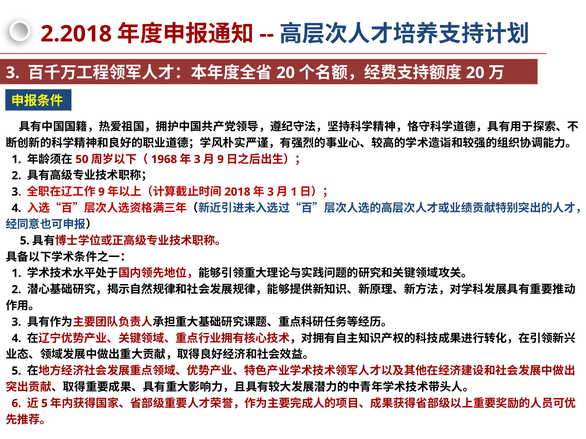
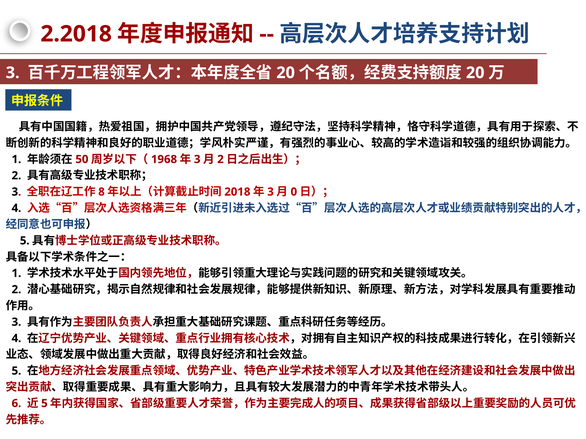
9 at (221, 159): 9 -> 2
9 at (101, 192): 9 -> 8
1 at (294, 192): 1 -> 0
